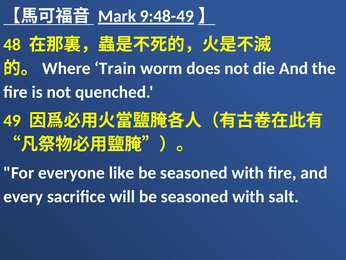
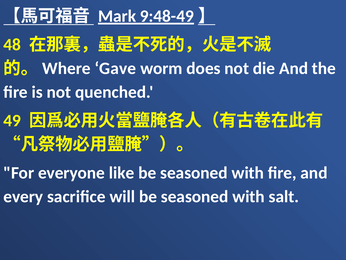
Train: Train -> Gave
